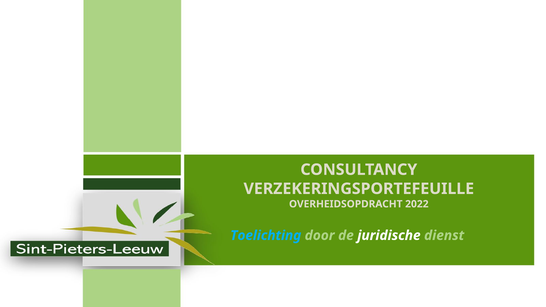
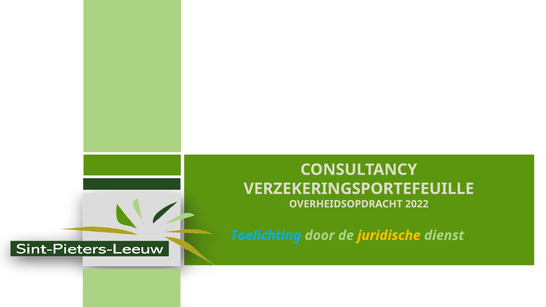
juridische colour: white -> yellow
